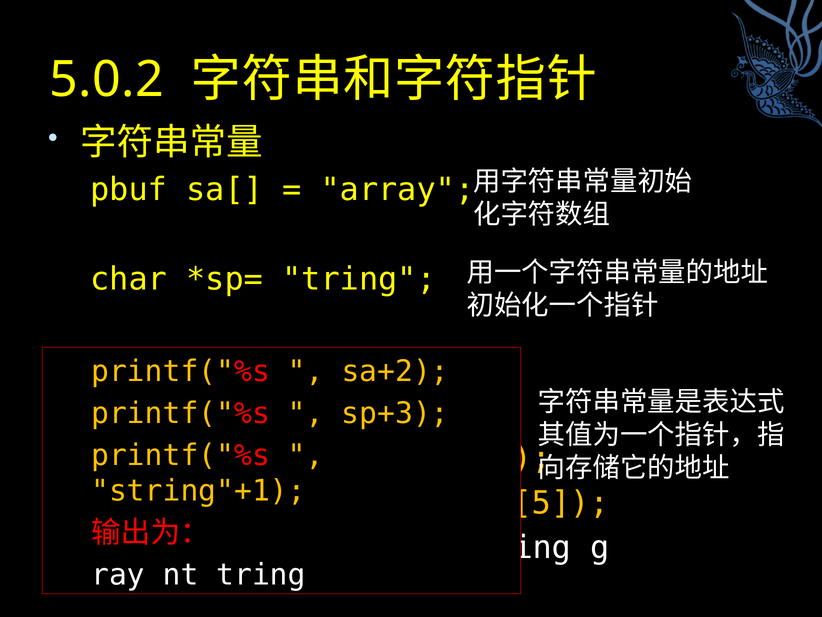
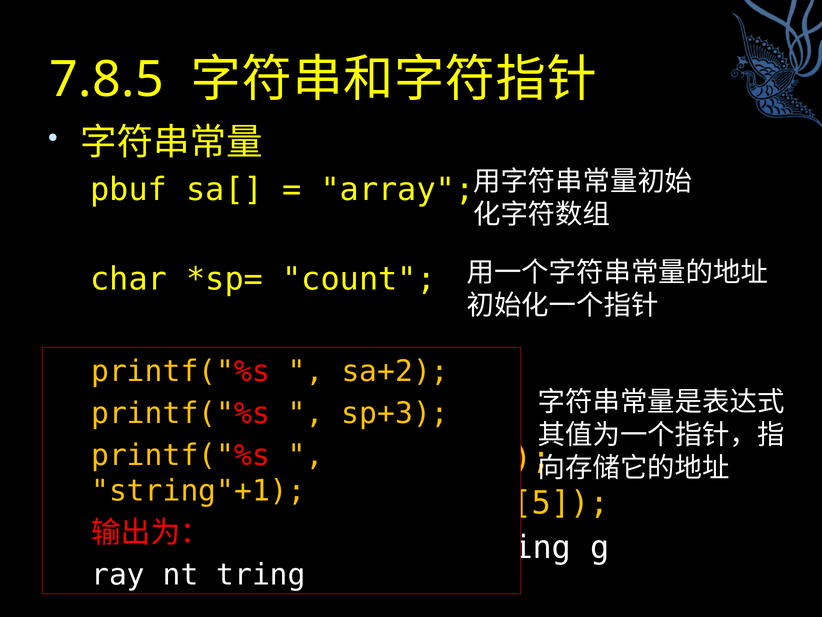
5.0.2: 5.0.2 -> 7.8.5
tring at (359, 279): tring -> count
